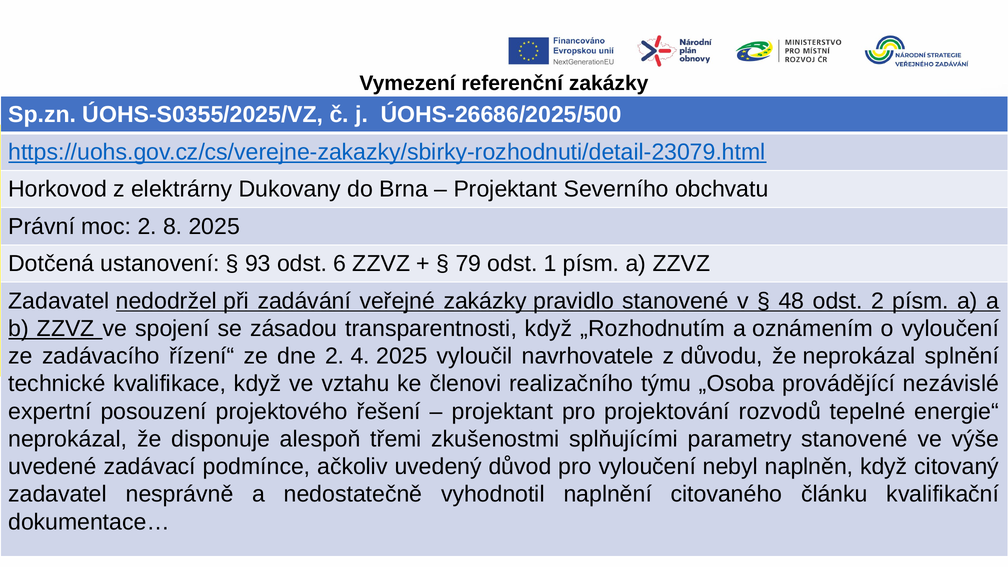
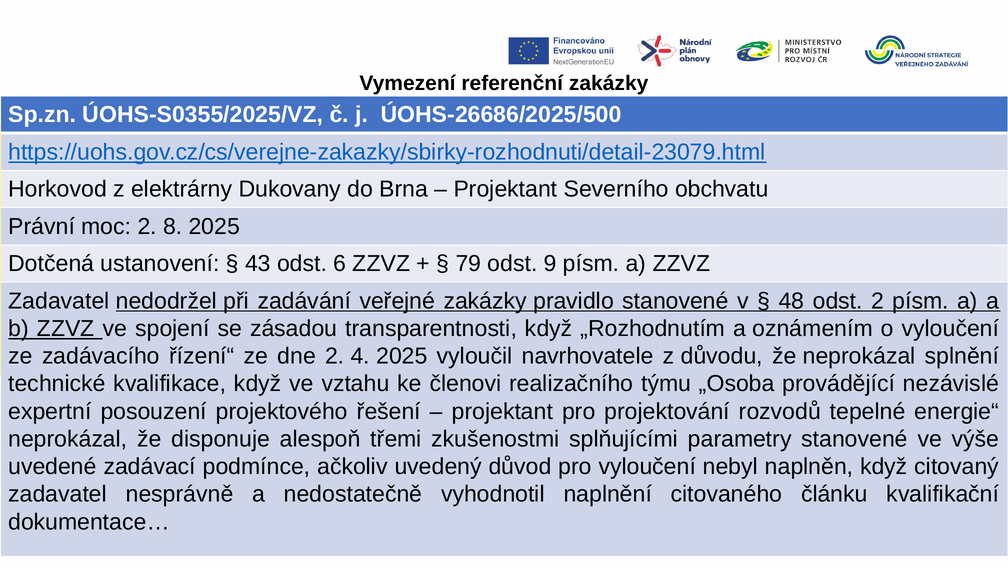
93: 93 -> 43
1: 1 -> 9
